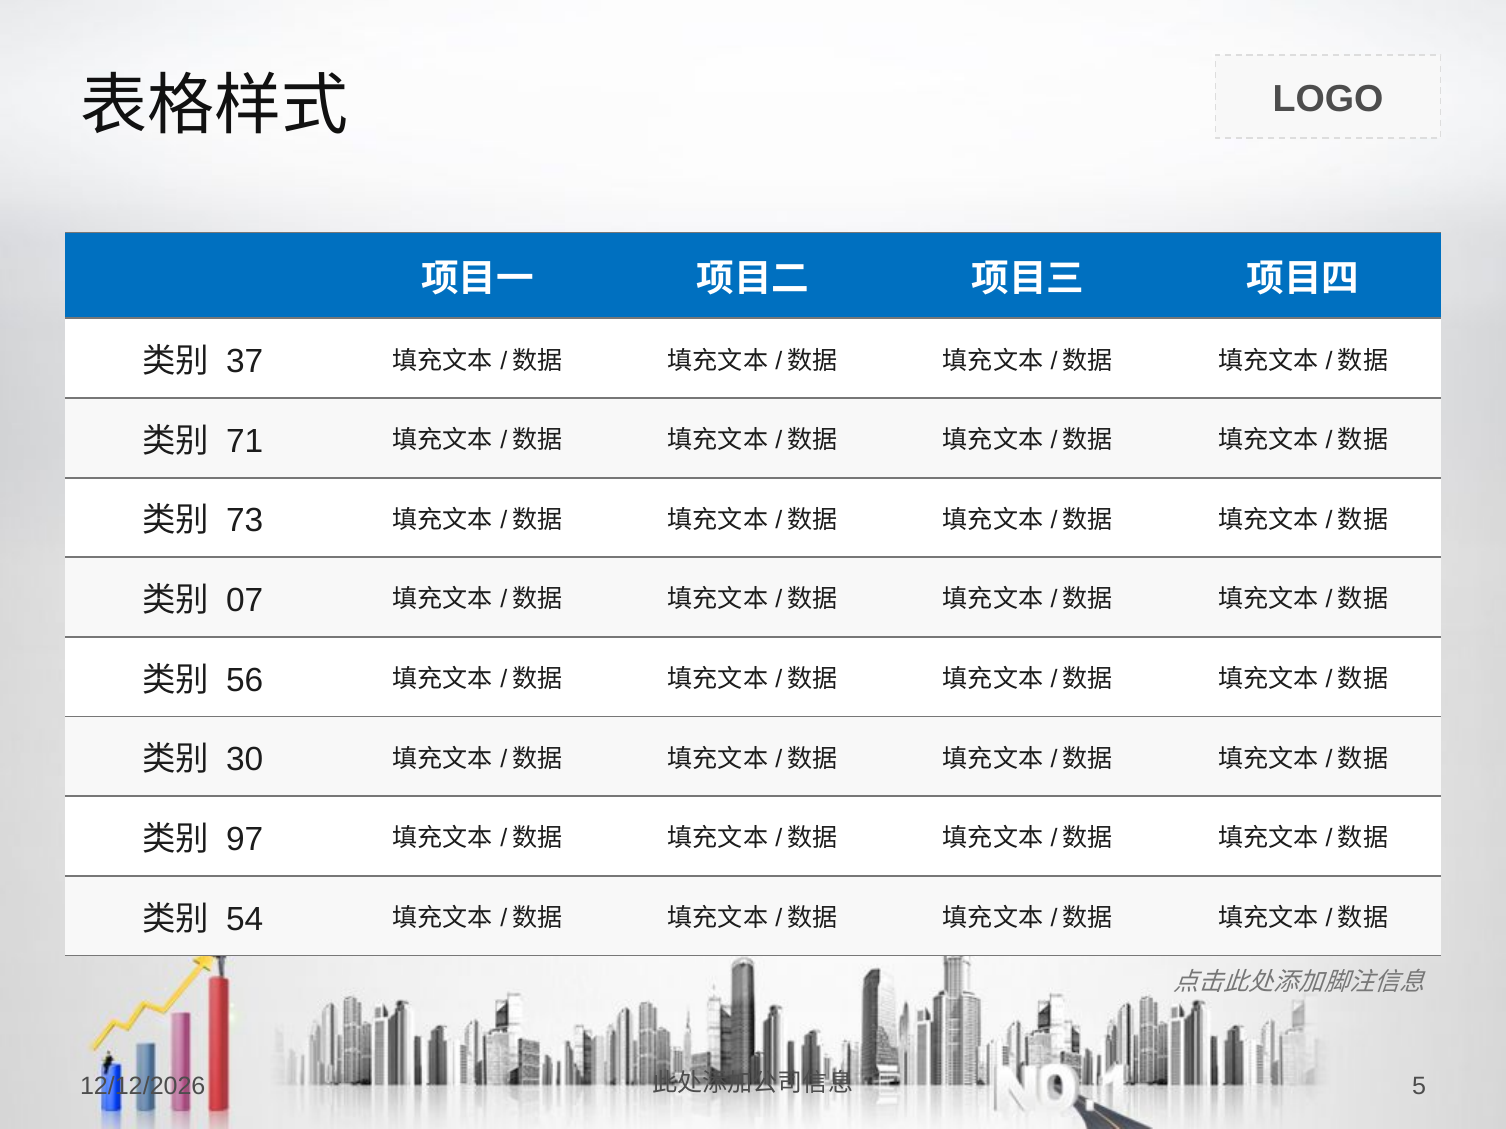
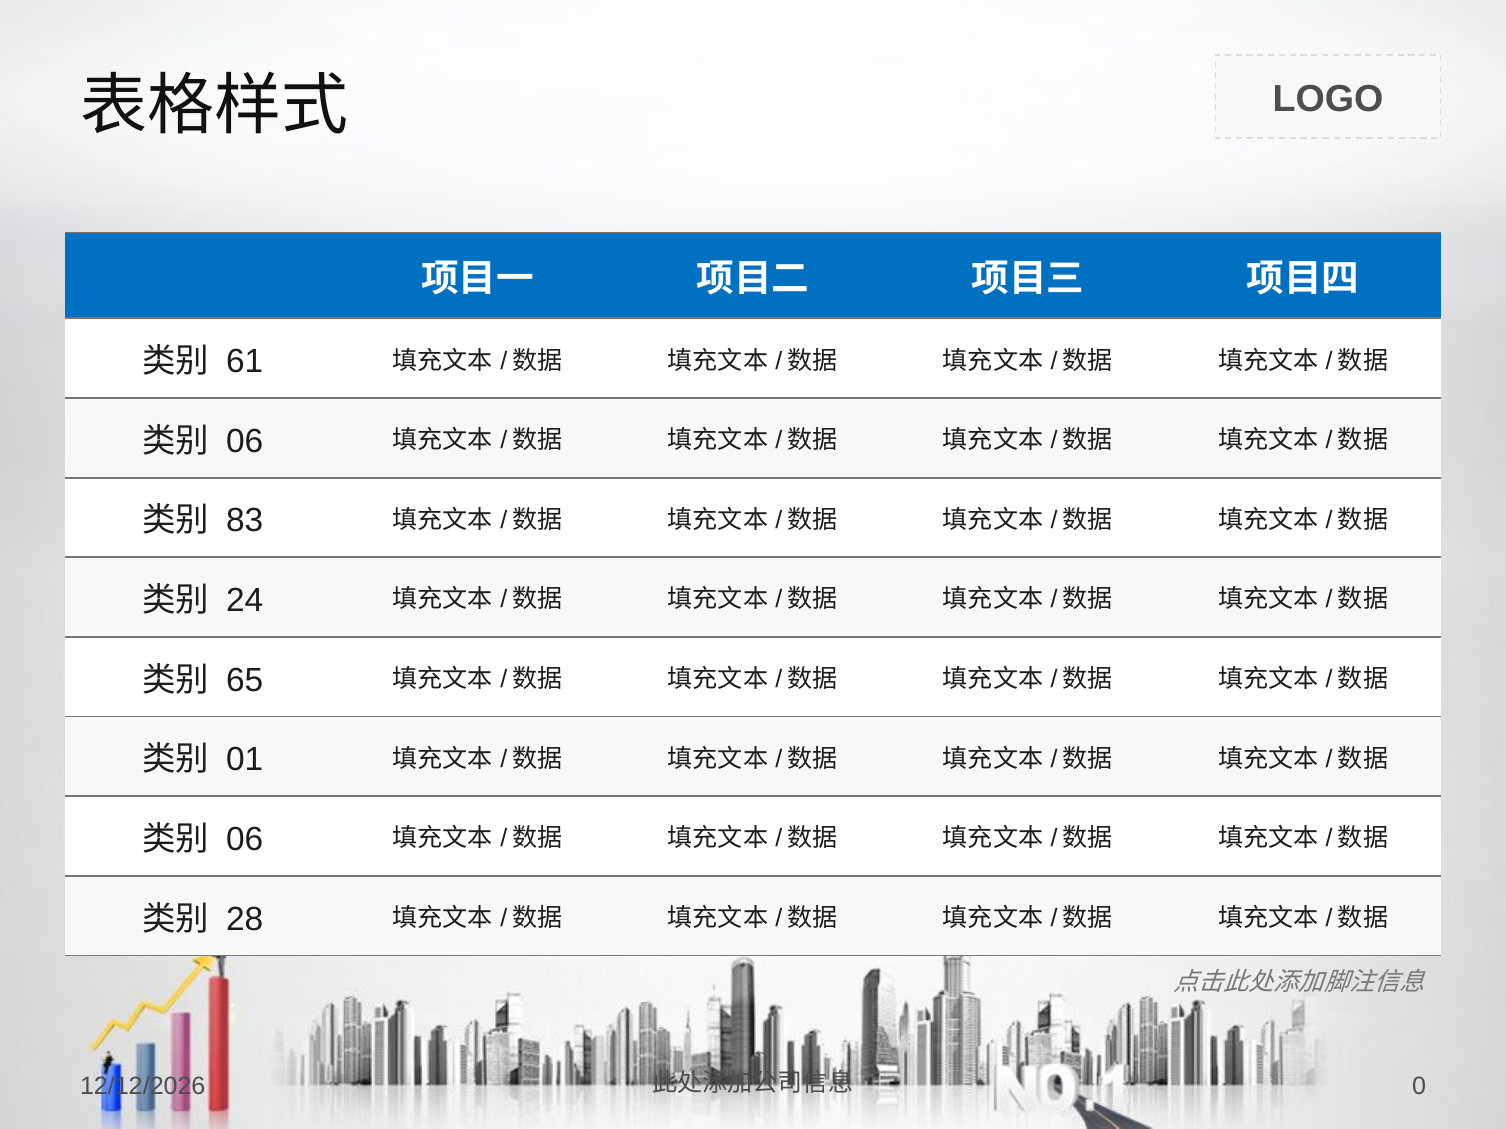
37: 37 -> 61
71 at (245, 441): 71 -> 06
73: 73 -> 83
07: 07 -> 24
56: 56 -> 65
30: 30 -> 01
97 at (245, 840): 97 -> 06
54: 54 -> 28
5: 5 -> 0
